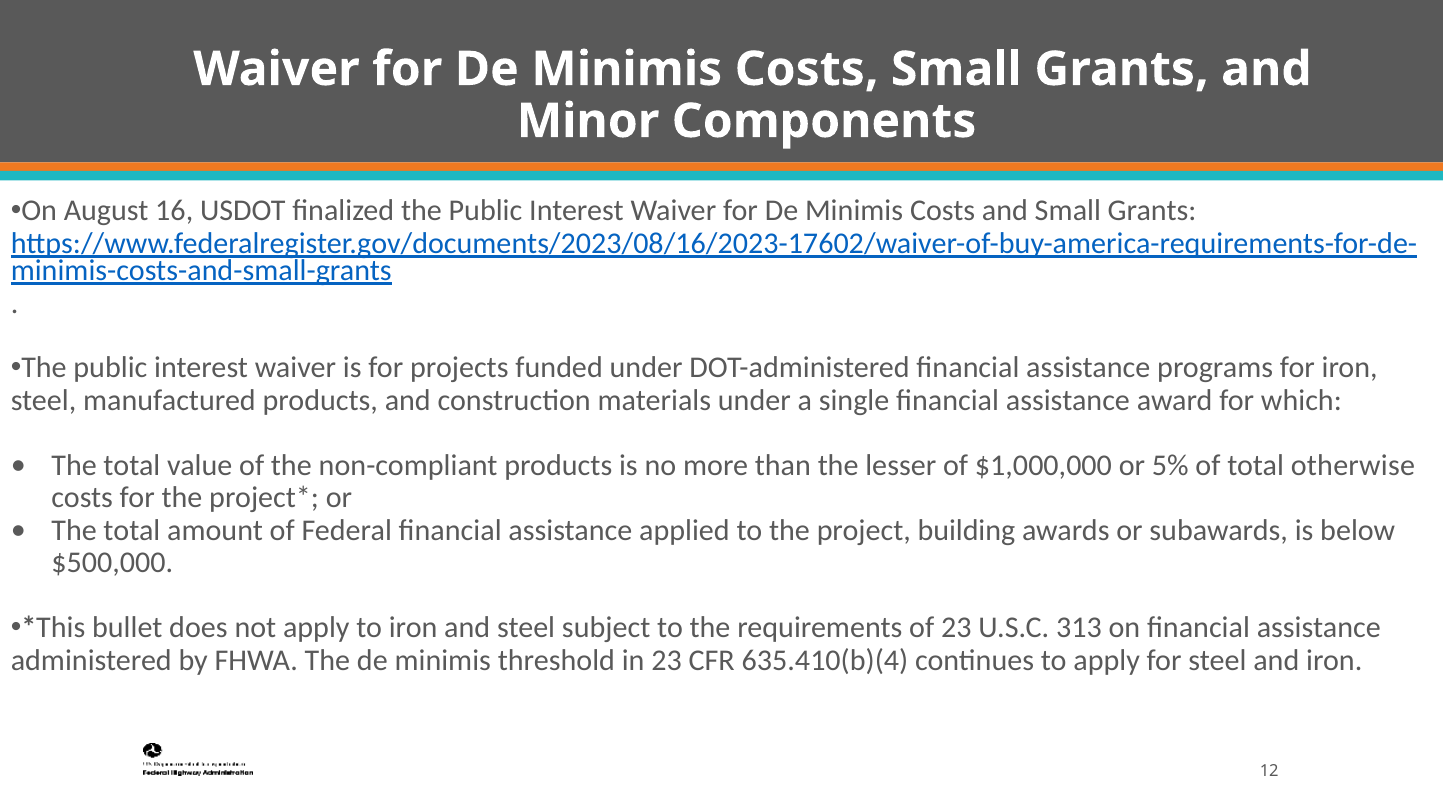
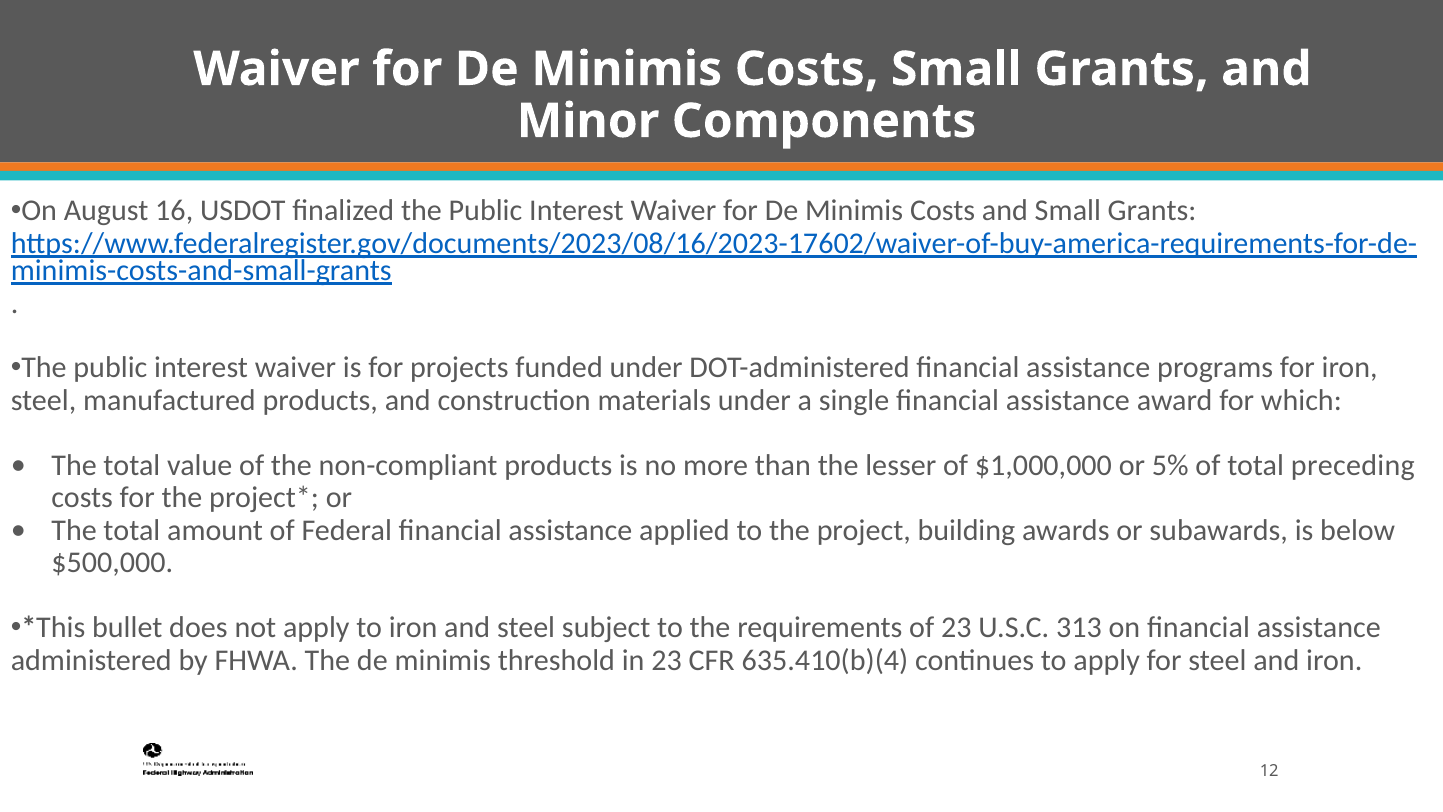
otherwise: otherwise -> preceding
